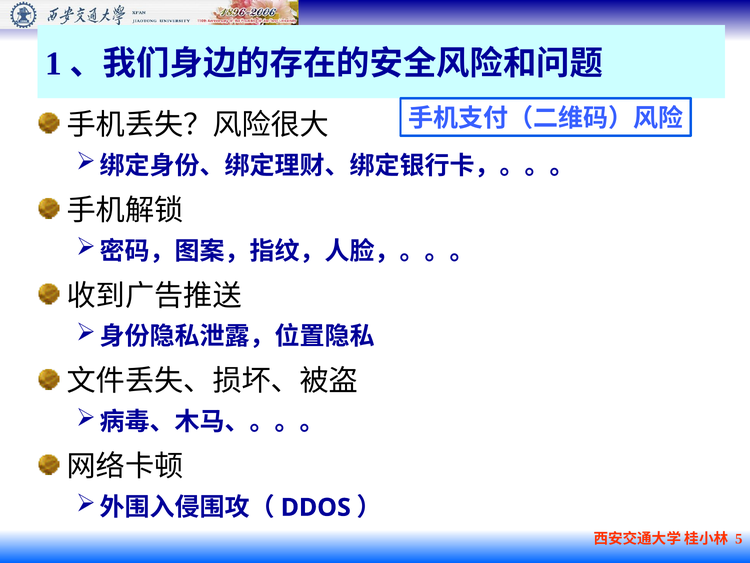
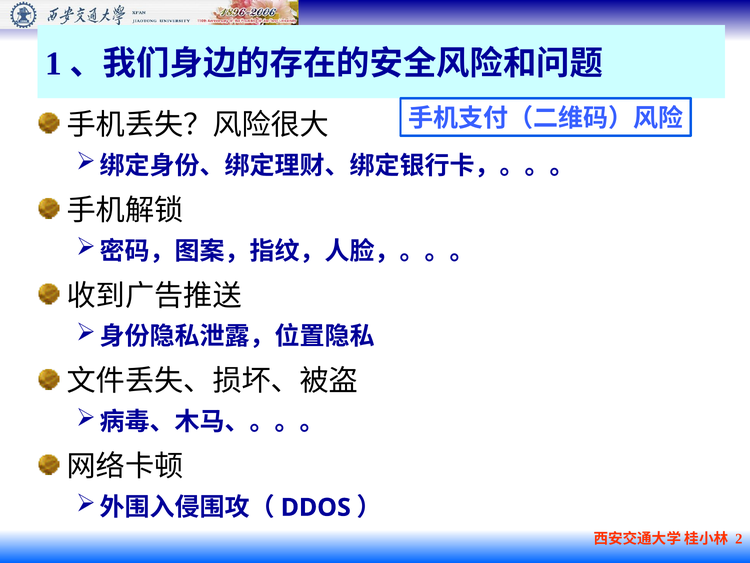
5: 5 -> 2
